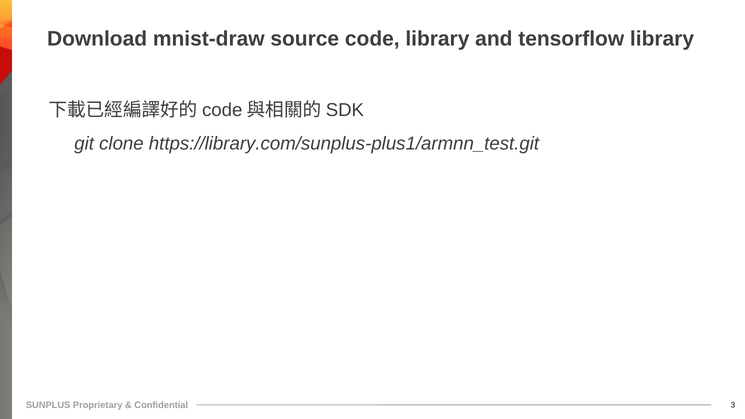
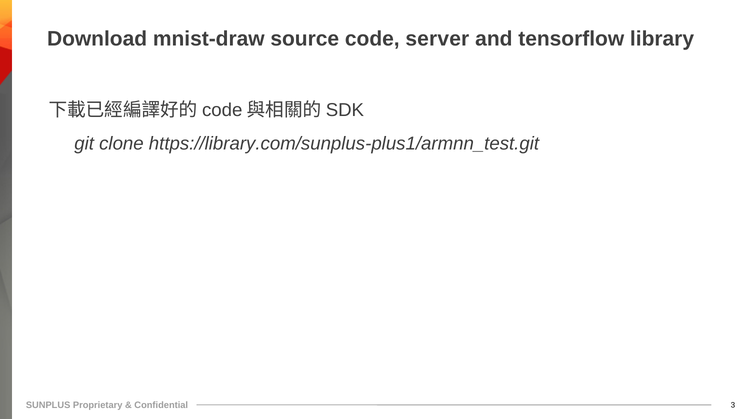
code library: library -> server
